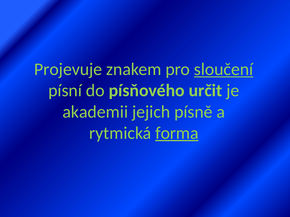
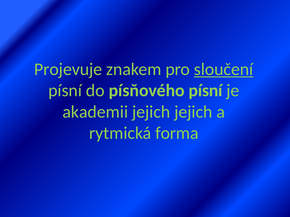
písňového určit: určit -> písní
jejich písně: písně -> jejich
forma underline: present -> none
